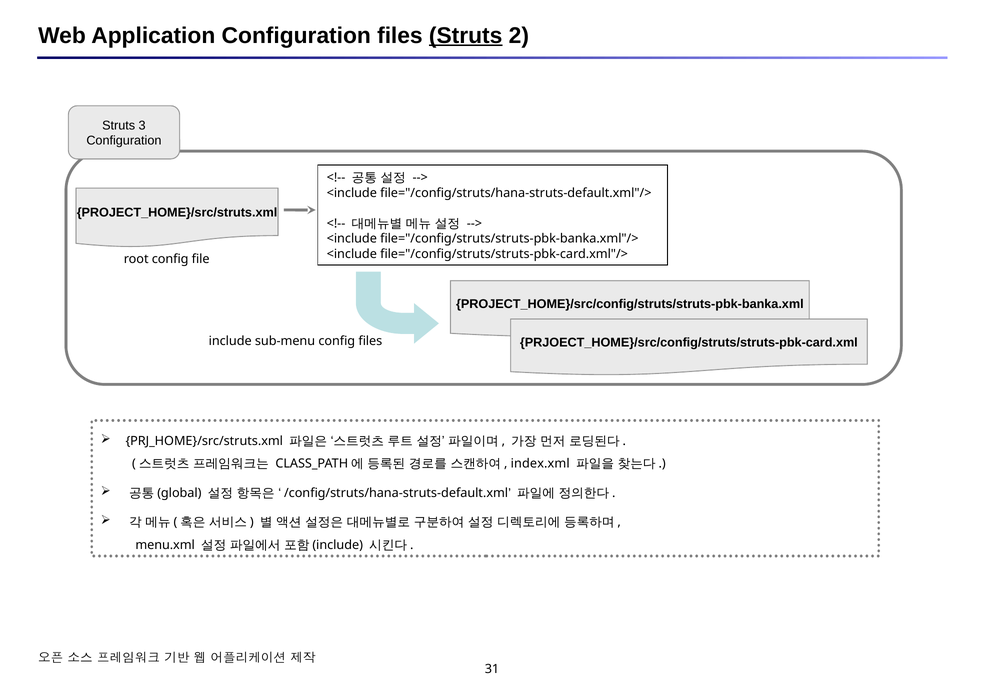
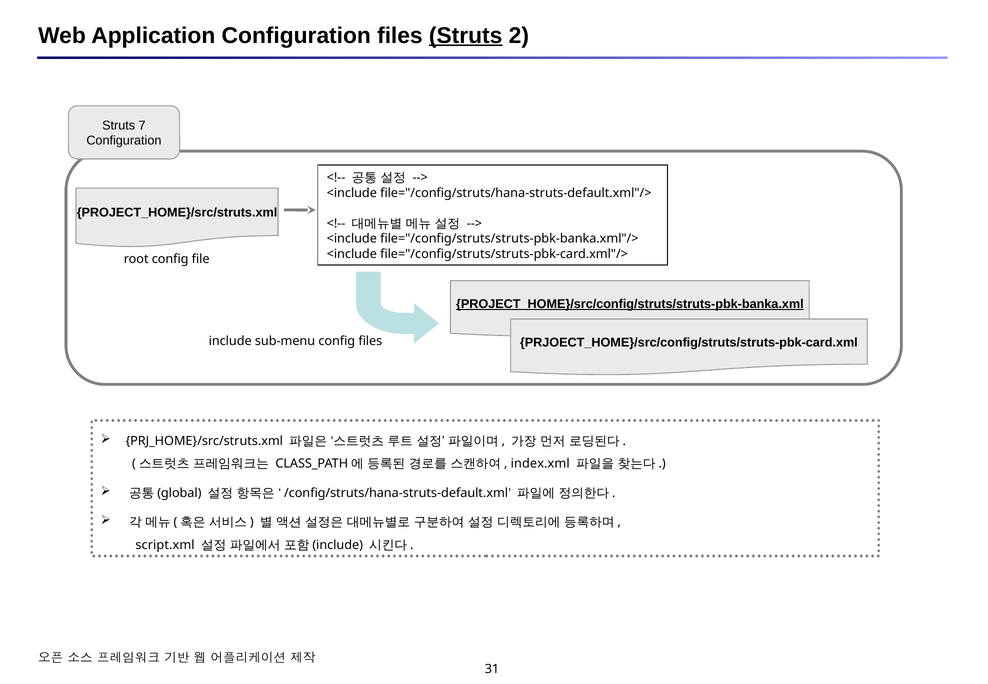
3: 3 -> 7
PROJECT_HOME}/src/config/struts/struts-pbk-banka.xml underline: none -> present
menu.xml: menu.xml -> script.xml
